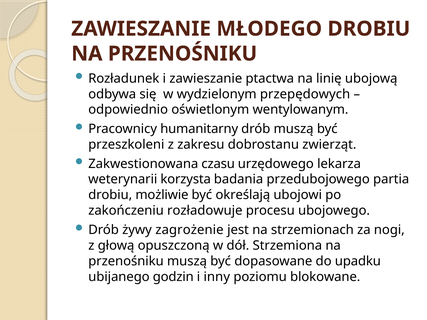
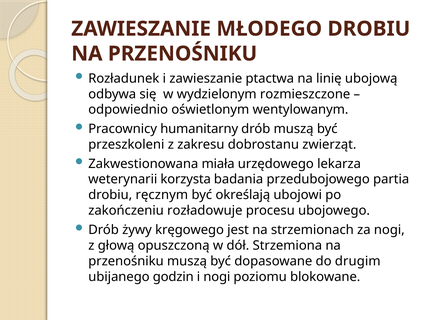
przepędowych: przepędowych -> rozmieszczone
czasu: czasu -> miała
możliwie: możliwie -> ręcznym
zagrożenie: zagrożenie -> kręgowego
upadku: upadku -> drugim
i inny: inny -> nogi
